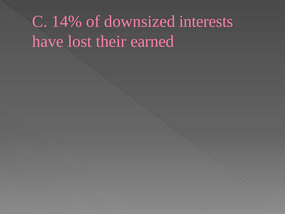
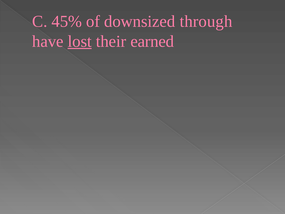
14%: 14% -> 45%
interests: interests -> through
lost underline: none -> present
